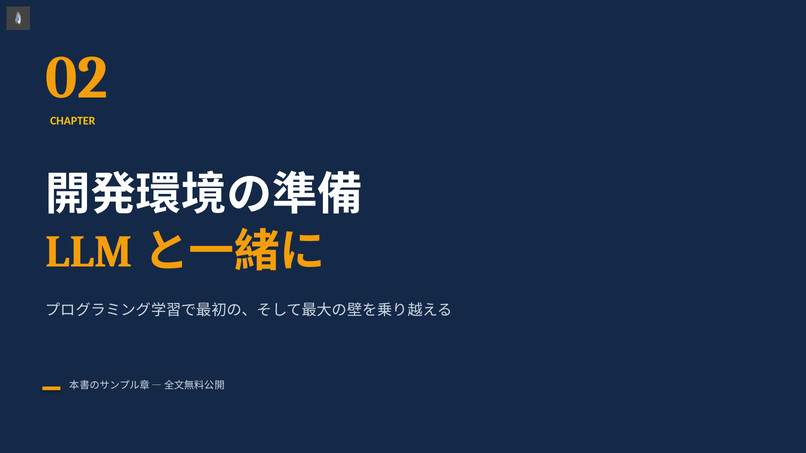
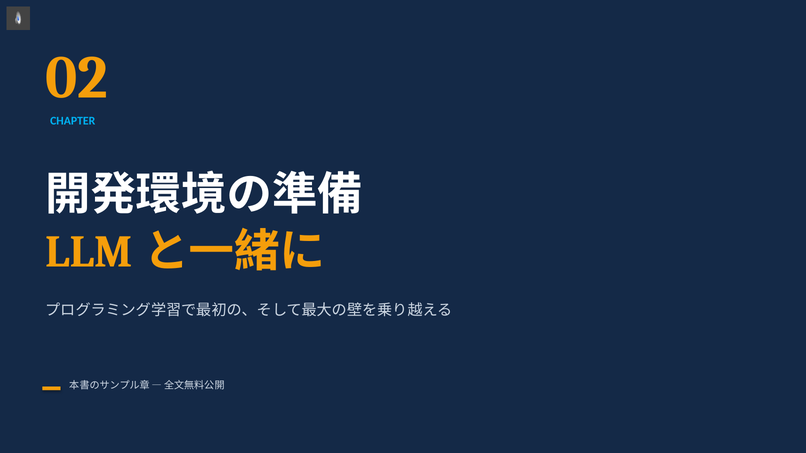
CHAPTER colour: yellow -> light blue
